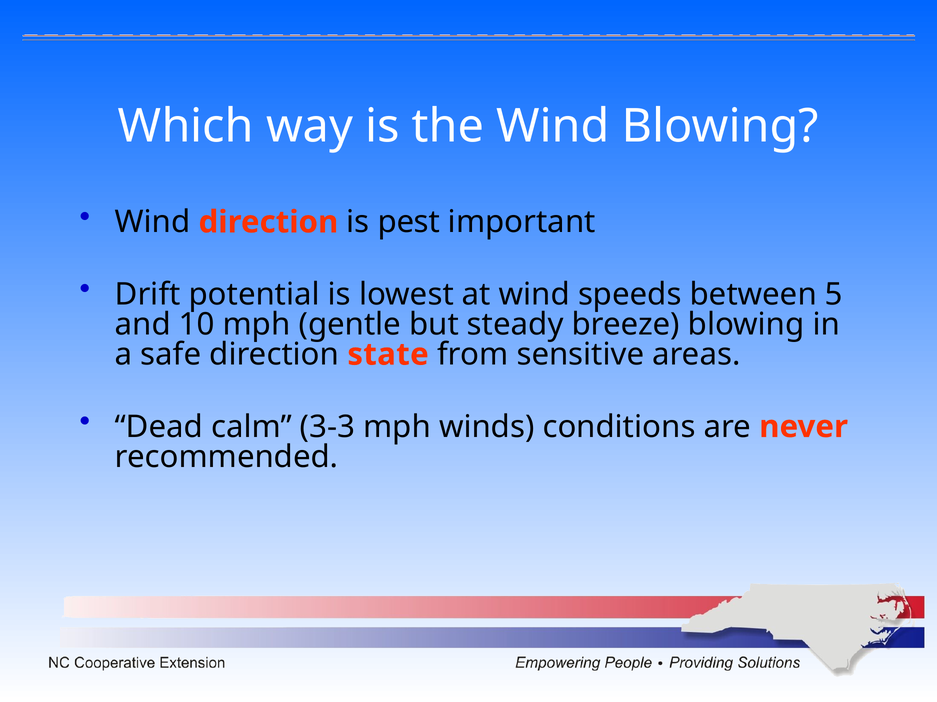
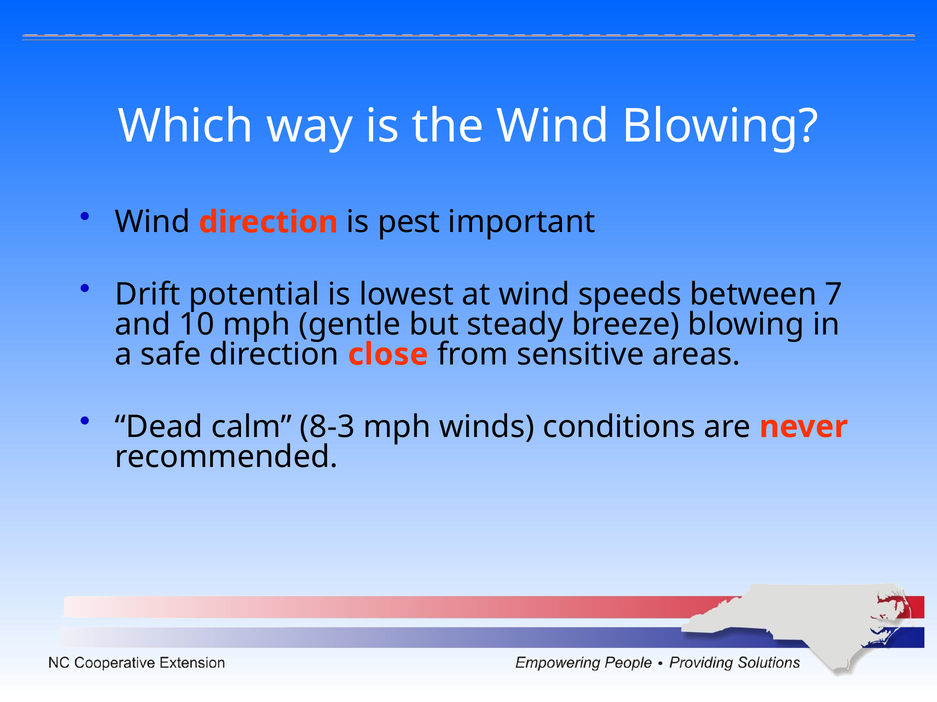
5: 5 -> 7
state: state -> close
3-3: 3-3 -> 8-3
